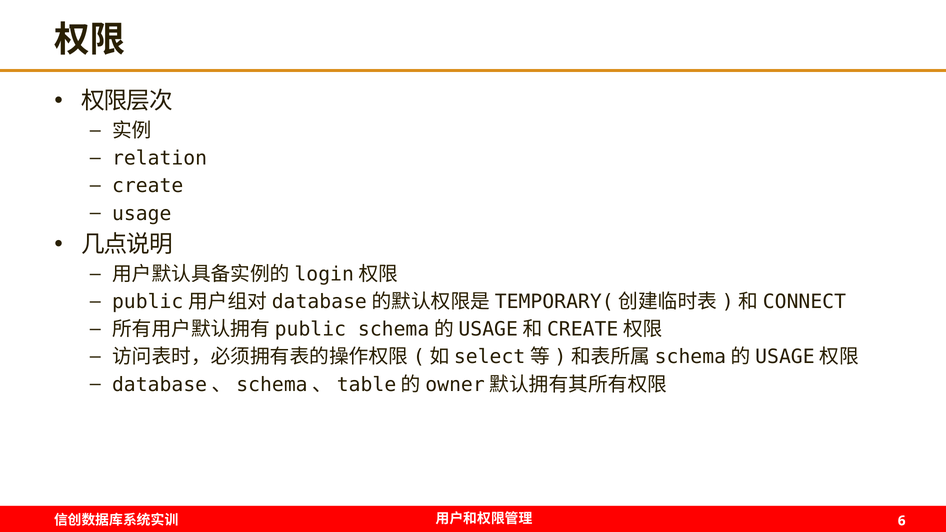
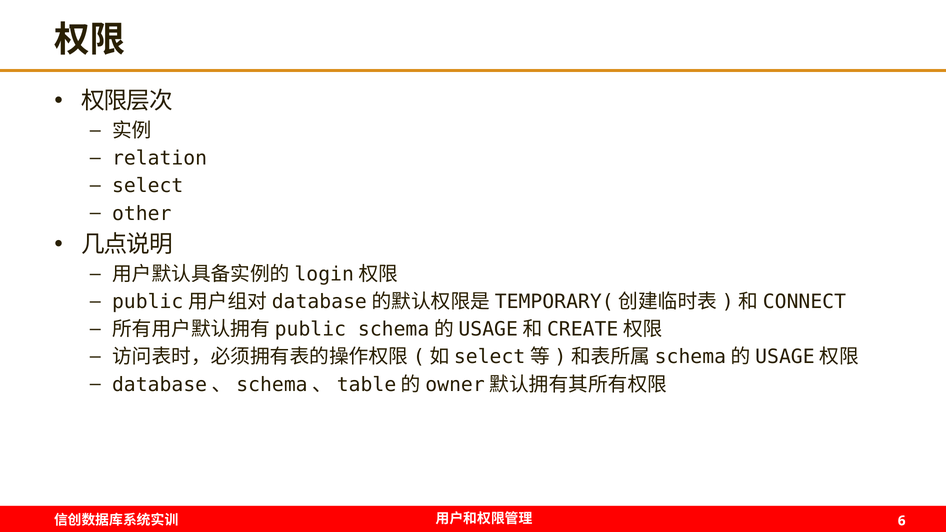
create: create -> select
usage: usage -> other
